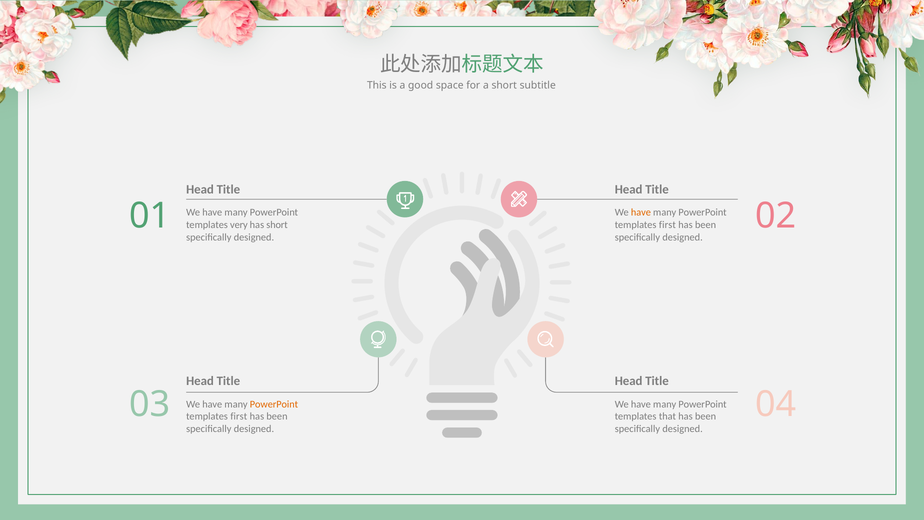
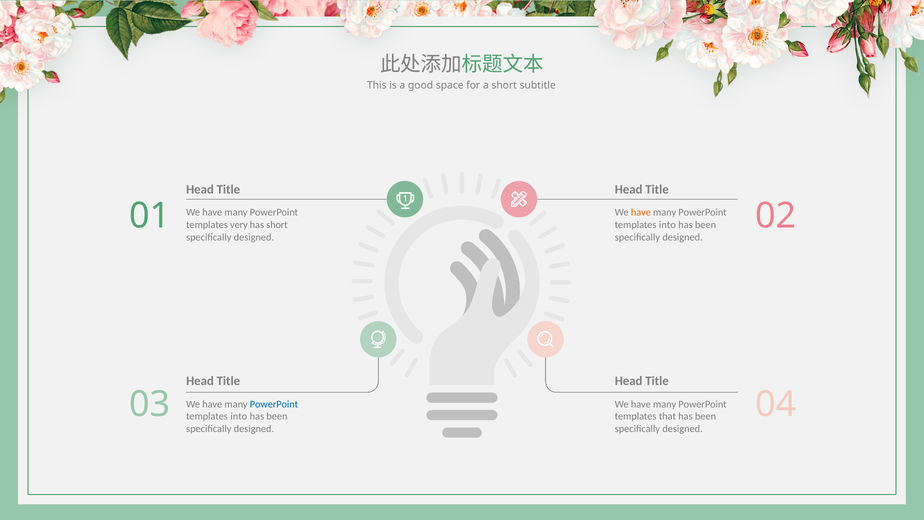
first at (667, 225): first -> into
PowerPoint at (274, 404) colour: orange -> blue
first at (239, 416): first -> into
